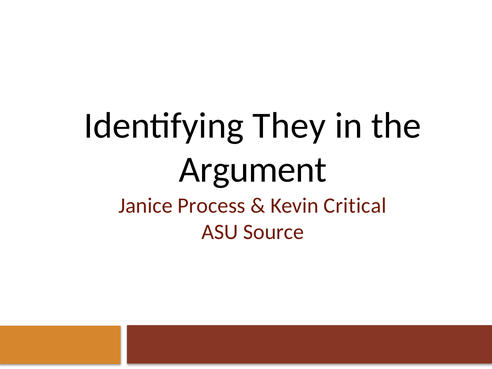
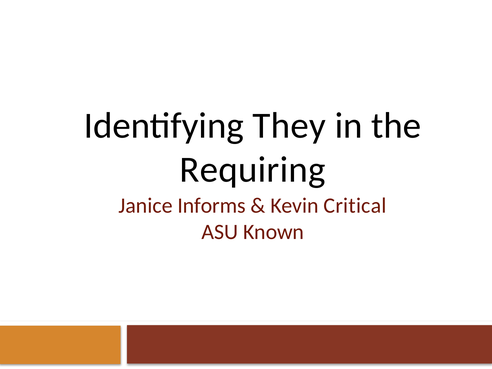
Argument: Argument -> Requiring
Process: Process -> Informs
Source: Source -> Known
